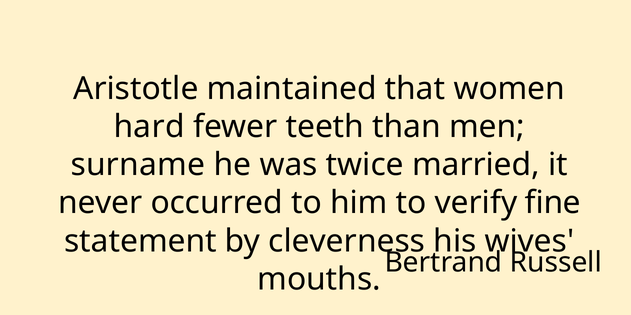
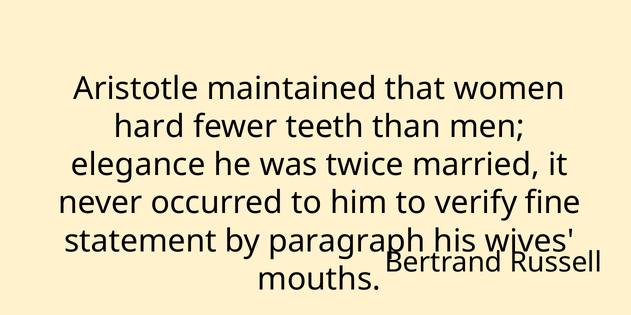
surname: surname -> elegance
cleverness: cleverness -> paragraph
